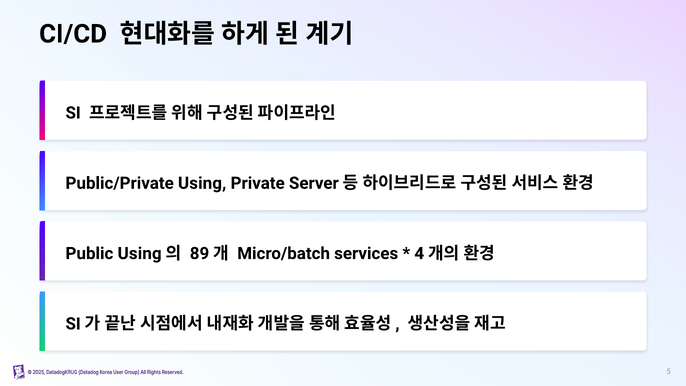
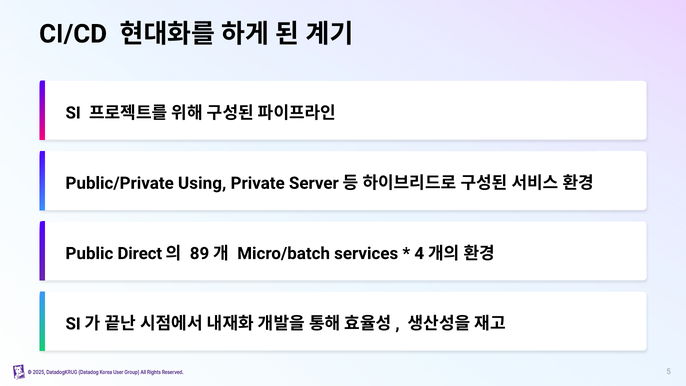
Using at (140, 253): Using -> Direct
